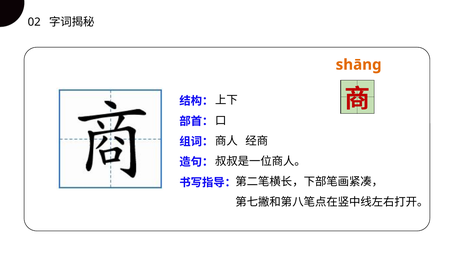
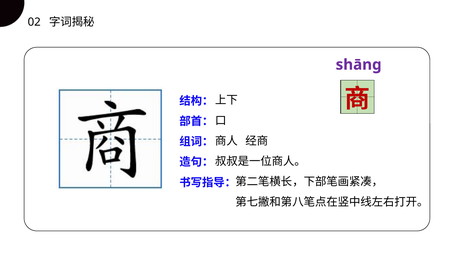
shānɡ colour: orange -> purple
